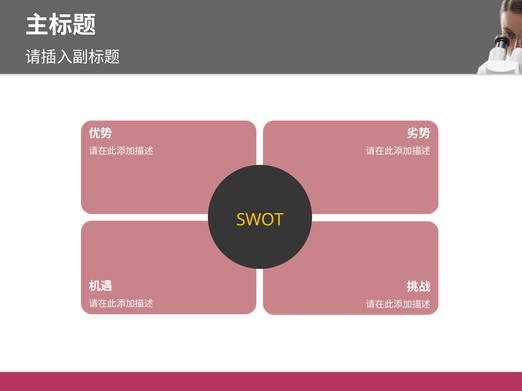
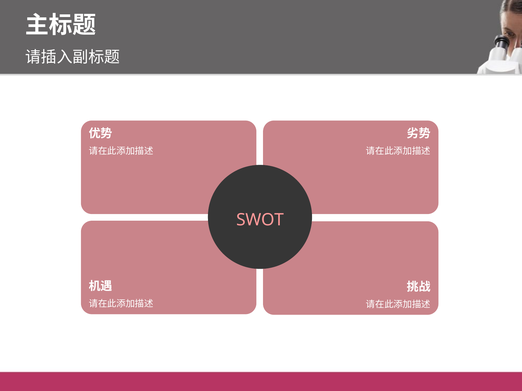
SWOT colour: yellow -> pink
